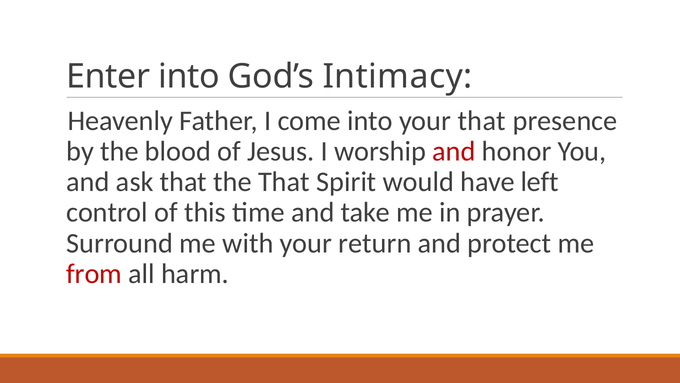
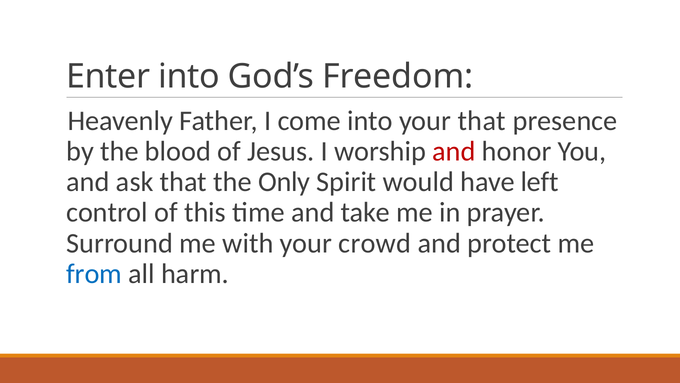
Intimacy: Intimacy -> Freedom
the That: That -> Only
return: return -> crowd
from colour: red -> blue
